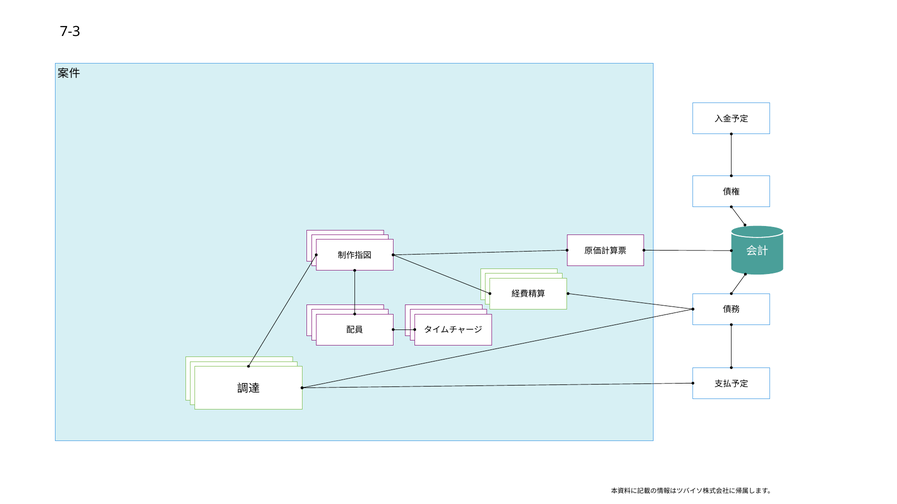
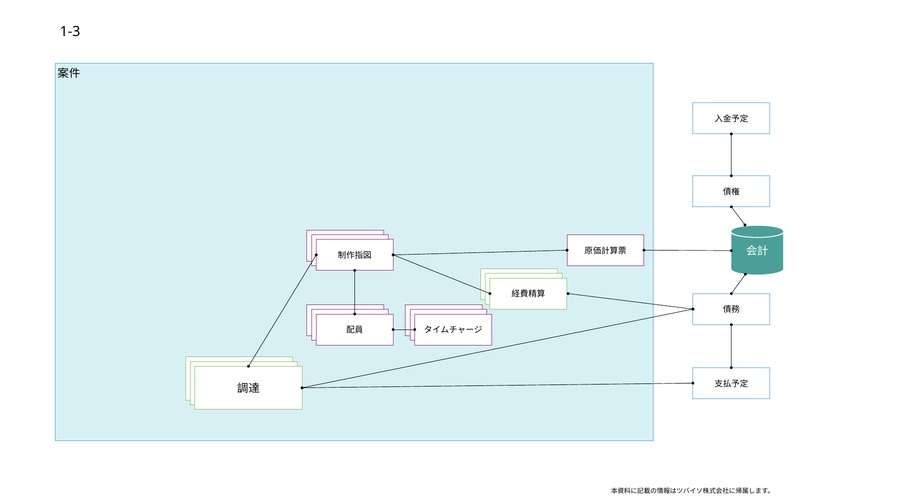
7-3: 7-3 -> 1-3
